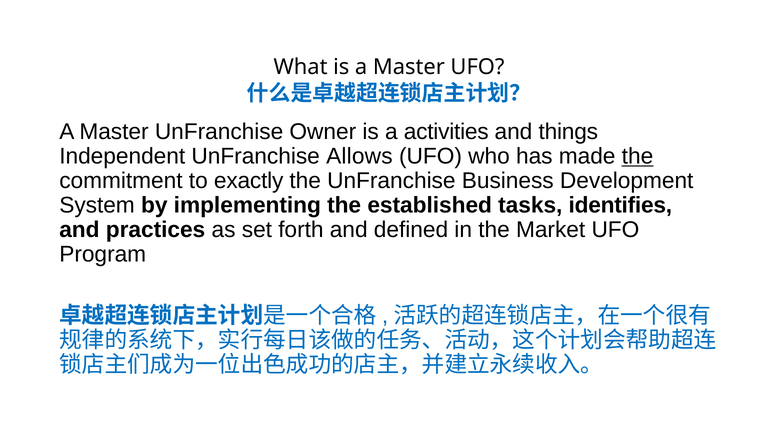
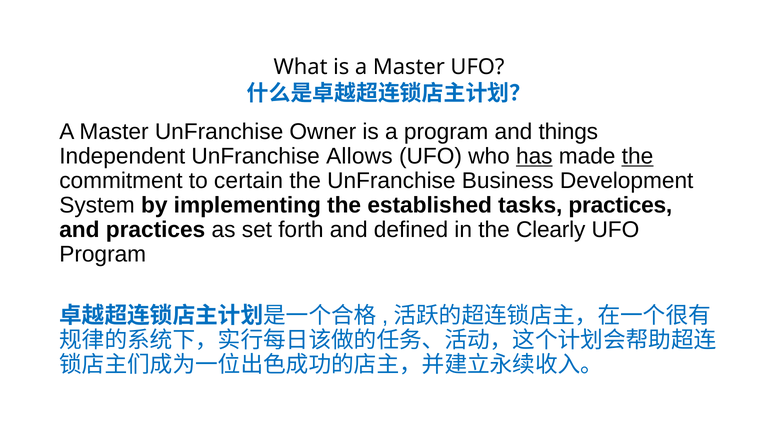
a activities: activities -> program
has underline: none -> present
exactly: exactly -> certain
tasks identifies: identifies -> practices
Market: Market -> Clearly
